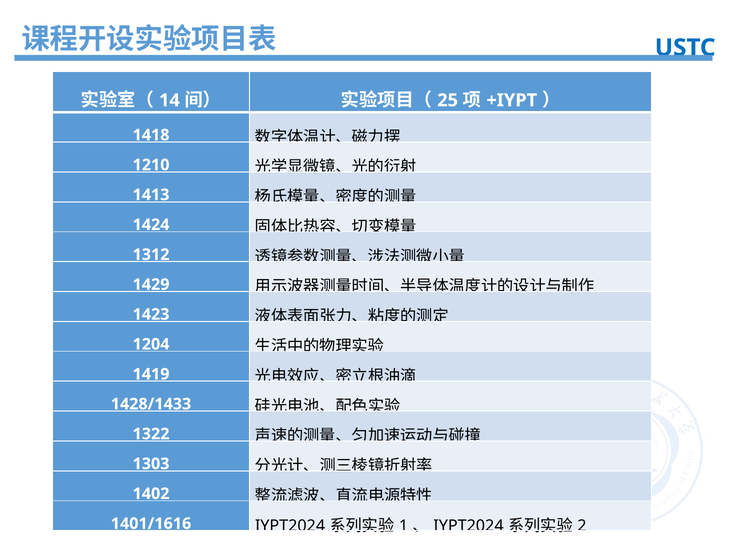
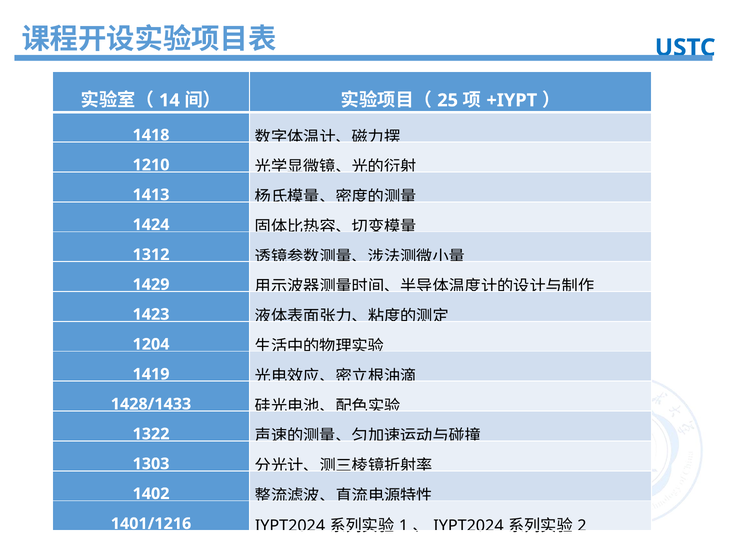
1401/1616: 1401/1616 -> 1401/1216
